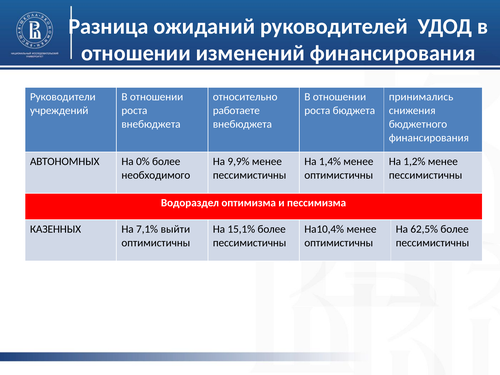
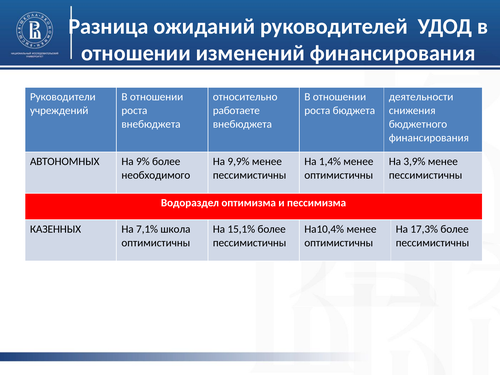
принимались: принимались -> деятельности
0%: 0% -> 9%
1,2%: 1,2% -> 3,9%
выйти: выйти -> школа
62,5%: 62,5% -> 17,3%
